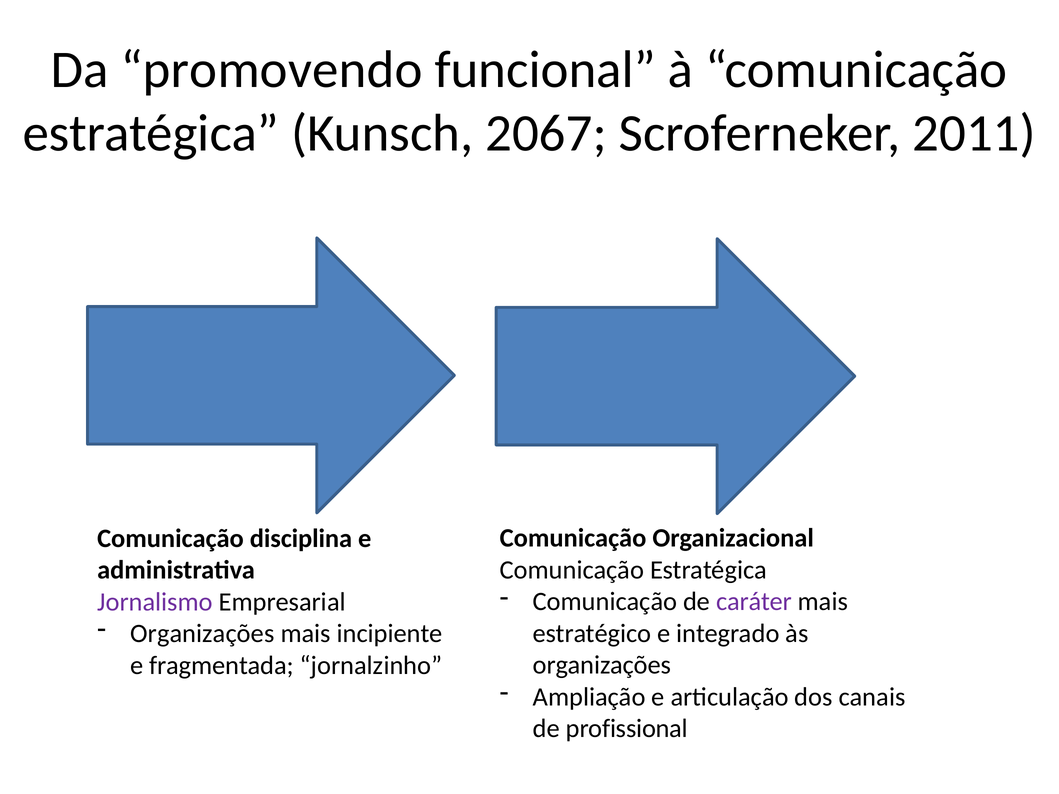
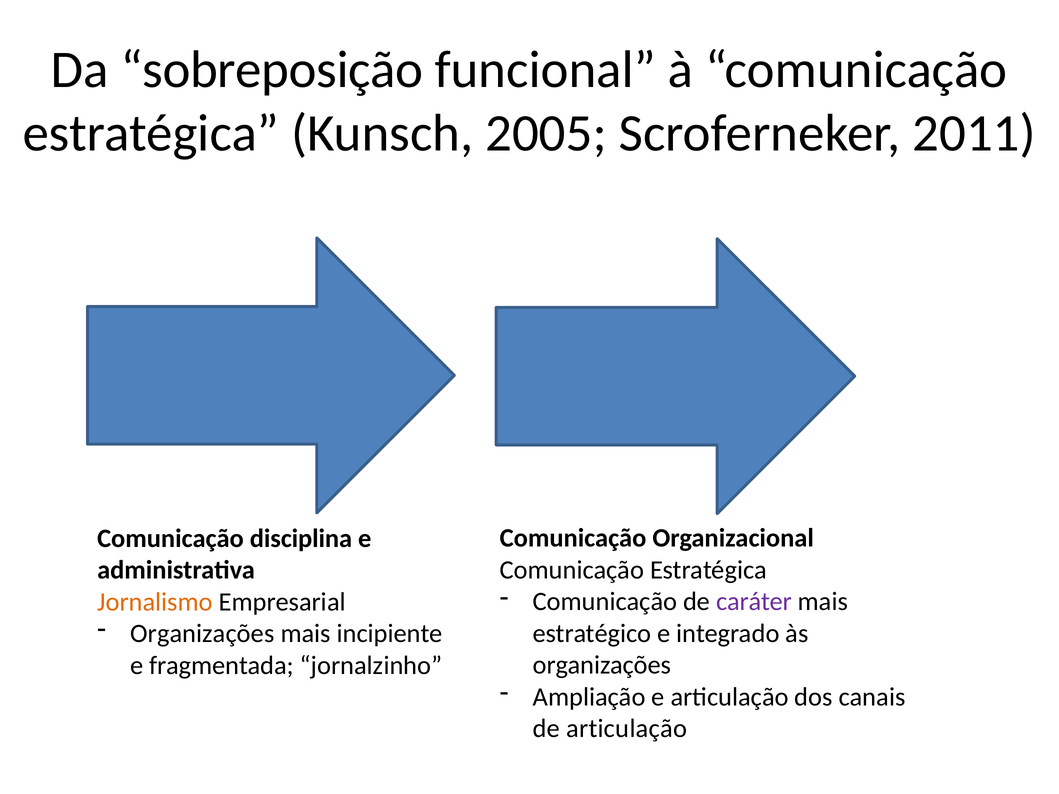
promovendo: promovendo -> sobreposição
2067: 2067 -> 2005
Jornalismo colour: purple -> orange
de profissional: profissional -> articulação
